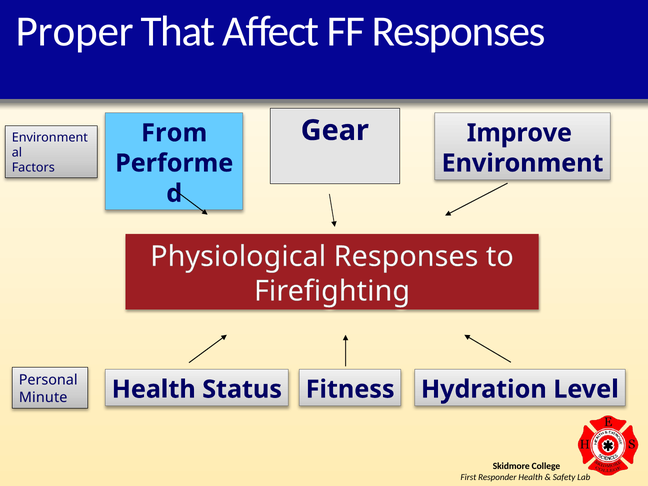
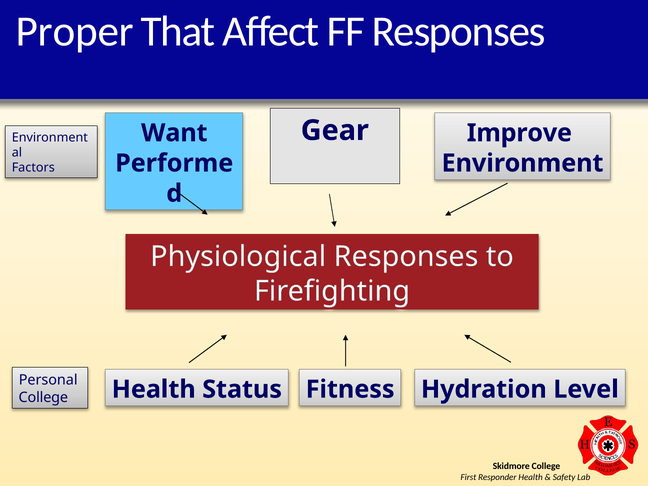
From: From -> Want
Minute at (43, 397): Minute -> College
